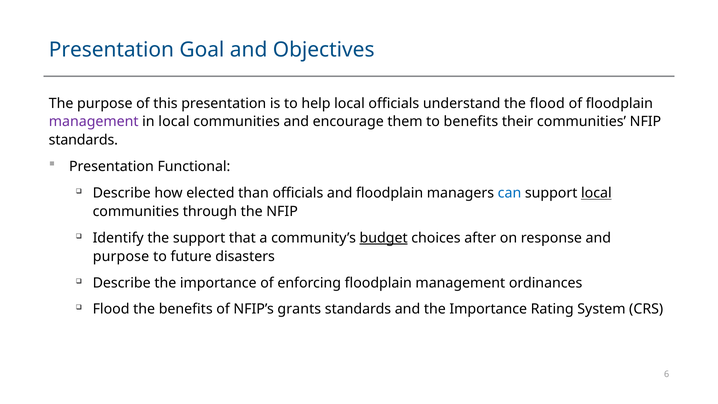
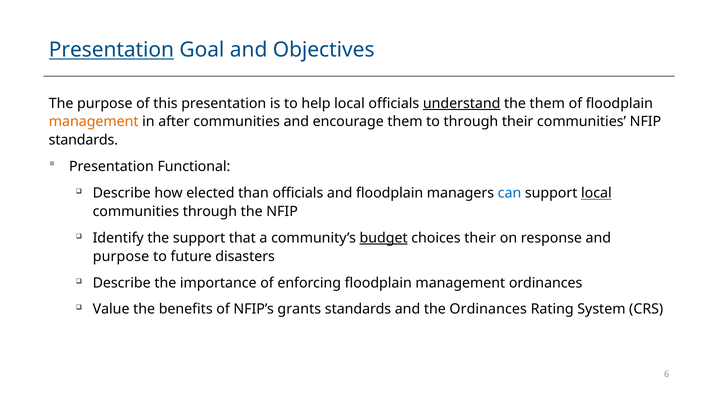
Presentation at (111, 50) underline: none -> present
understand underline: none -> present
the flood: flood -> them
management at (94, 122) colour: purple -> orange
in local: local -> after
to benefits: benefits -> through
choices after: after -> their
Flood at (111, 309): Flood -> Value
and the Importance: Importance -> Ordinances
